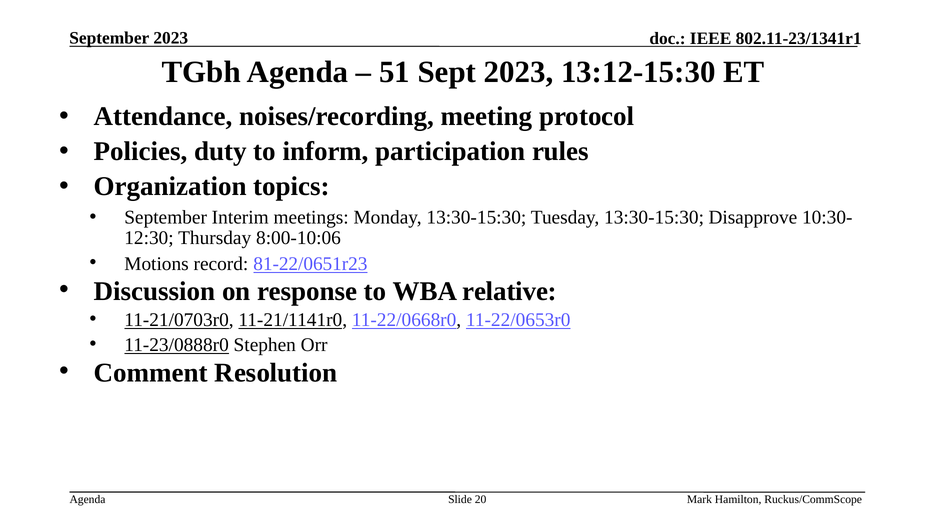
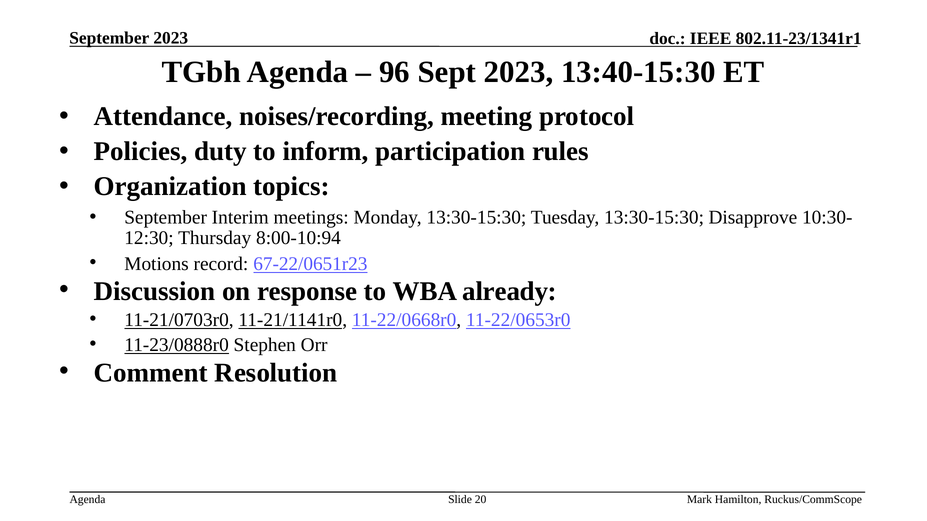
51: 51 -> 96
13:12-15:30: 13:12-15:30 -> 13:40-15:30
8:00-10:06: 8:00-10:06 -> 8:00-10:94
81-22/0651r23: 81-22/0651r23 -> 67-22/0651r23
relative: relative -> already
